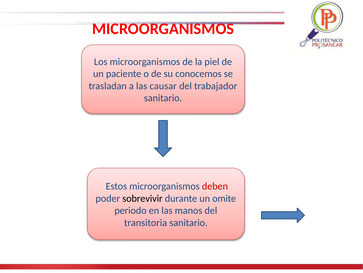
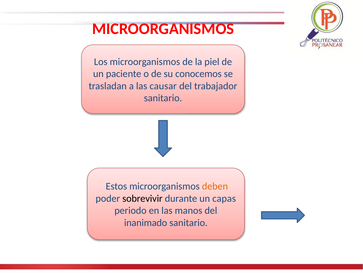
deben colour: red -> orange
omite: omite -> capas
transitoria: transitoria -> inanimado
